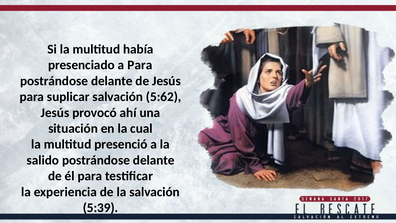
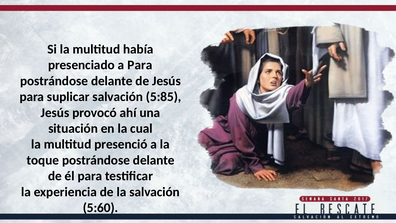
5:62: 5:62 -> 5:85
salido: salido -> toque
5:39: 5:39 -> 5:60
